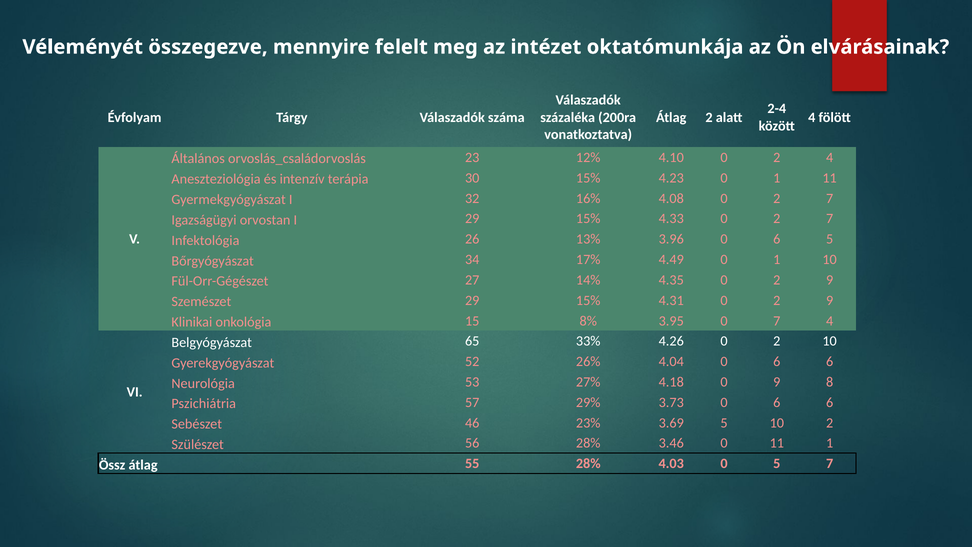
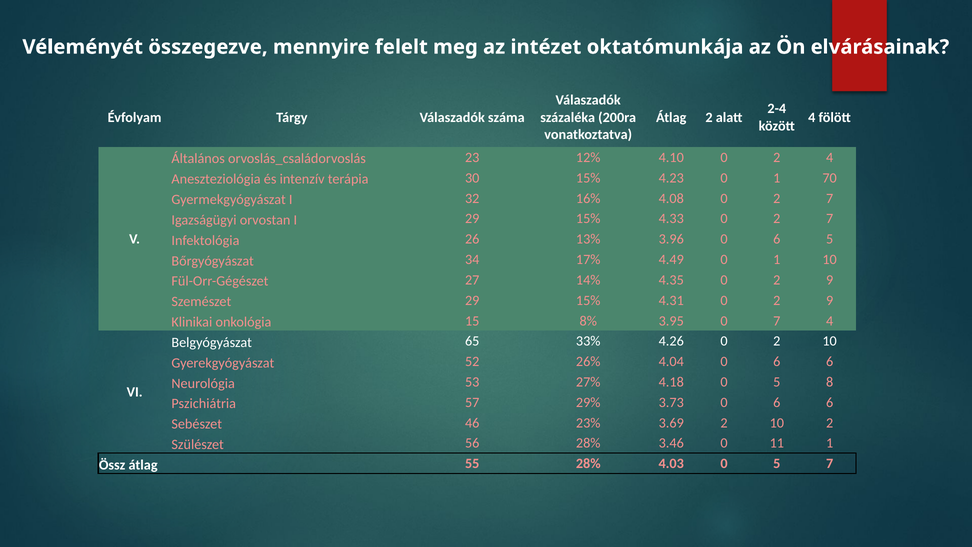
1 11: 11 -> 70
4.18 0 9: 9 -> 5
3.69 5: 5 -> 2
